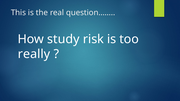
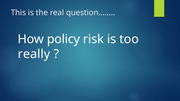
study: study -> policy
